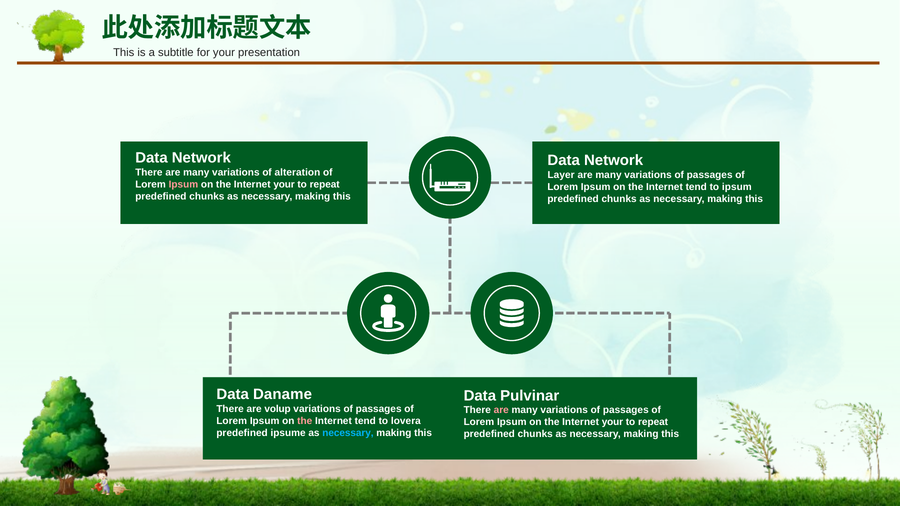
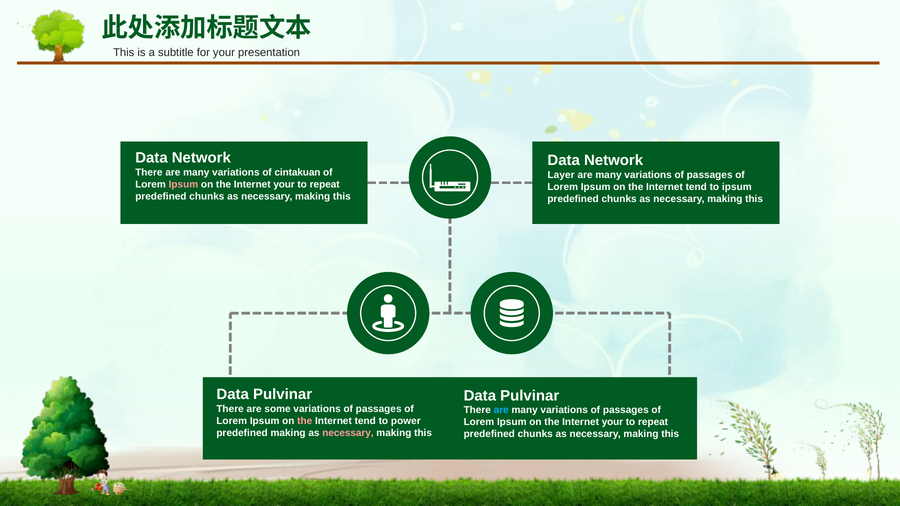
alteration: alteration -> cintakuan
Daname at (283, 395): Daname -> Pulvinar
volup: volup -> some
are at (501, 410) colour: pink -> light blue
lovera: lovera -> power
predefined ipsume: ipsume -> making
necessary at (348, 433) colour: light blue -> pink
